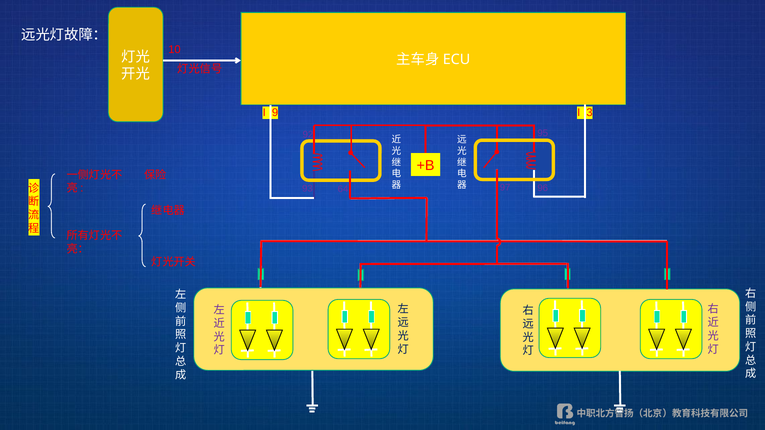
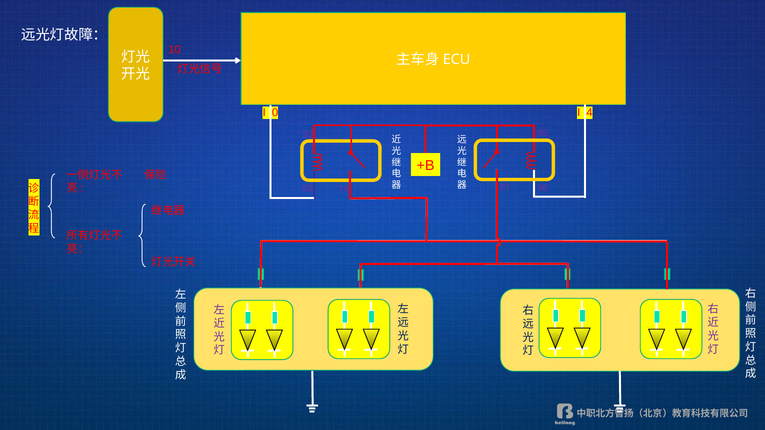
9: 9 -> 0
3: 3 -> 4
64: 64 -> 74
